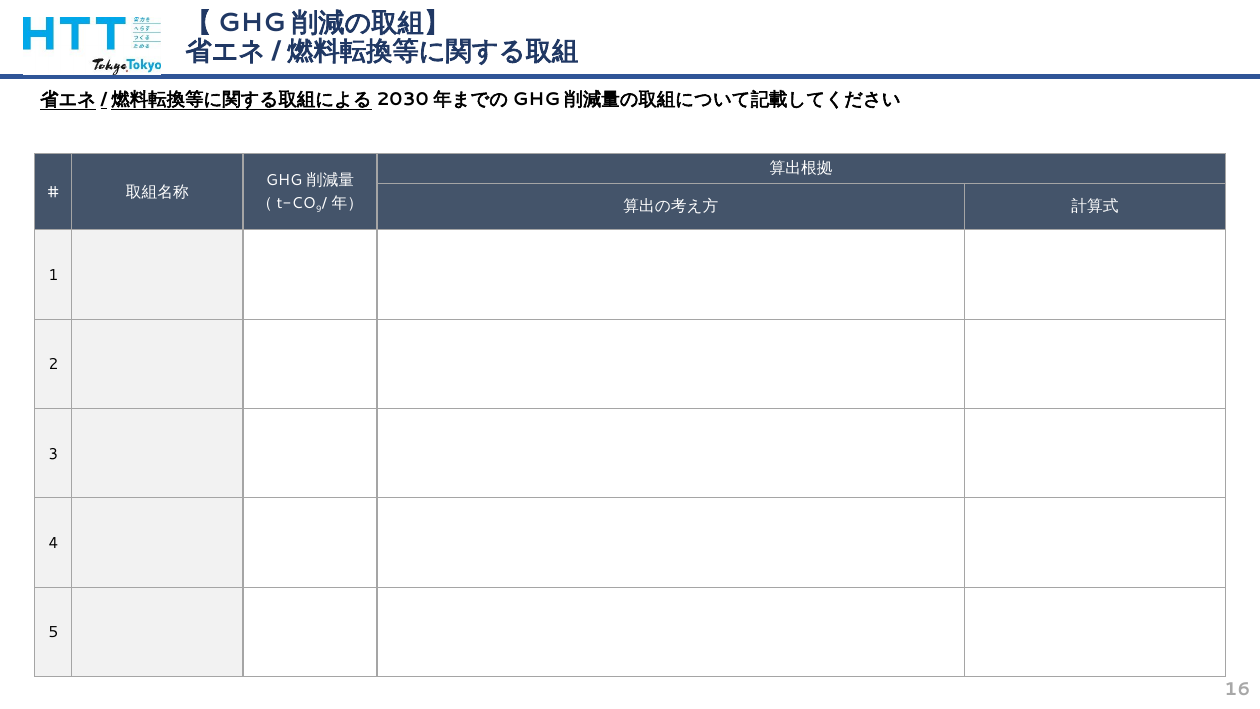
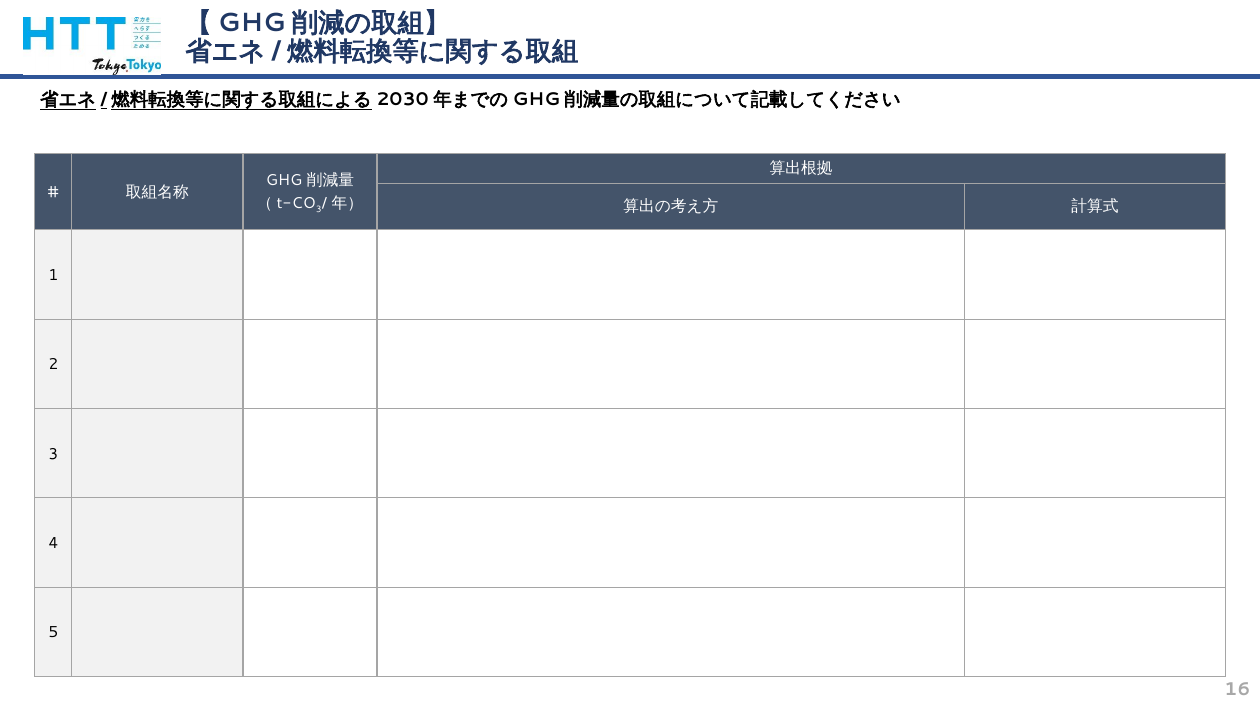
9 at (319, 209): 9 -> 3
